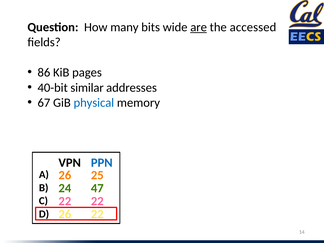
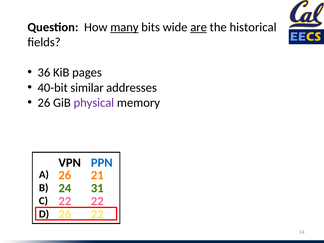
many underline: none -> present
accessed: accessed -> historical
86: 86 -> 36
67 at (44, 103): 67 -> 26
physical colour: blue -> purple
25: 25 -> 21
47: 47 -> 31
